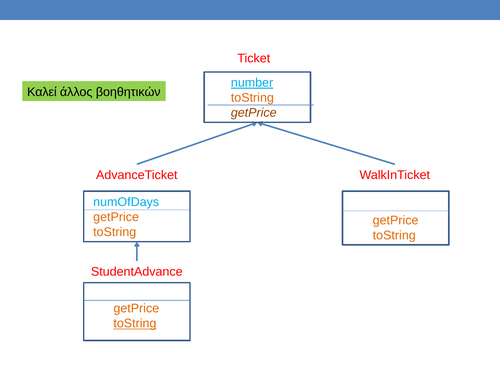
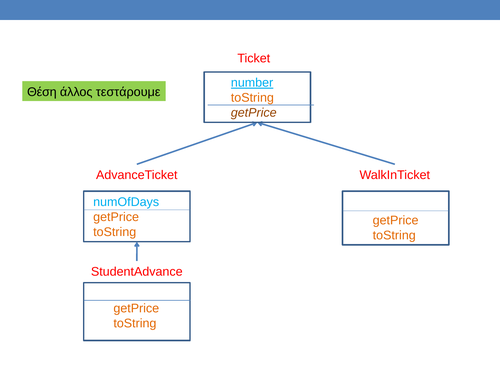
Καλεί: Καλεί -> Θέση
βοηθητικών: βοηθητικών -> τεστάρουμε
toString at (135, 324) underline: present -> none
